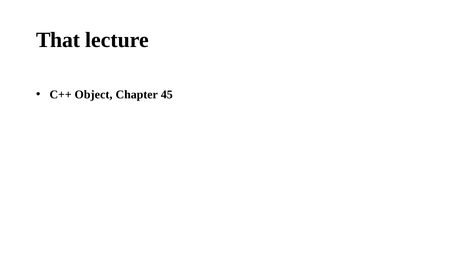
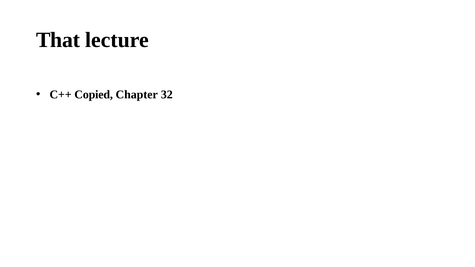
Object: Object -> Copied
45: 45 -> 32
